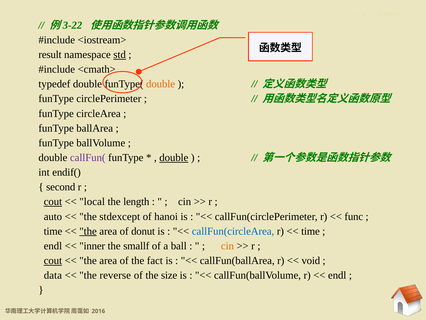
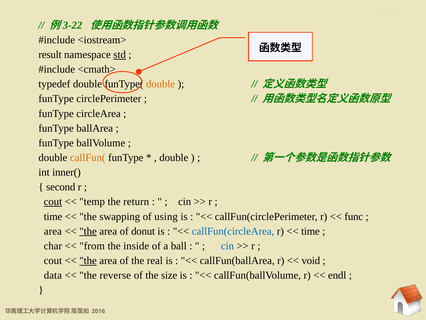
callFun( colour: purple -> orange
double at (174, 157) underline: present -> none
endif(: endif( -> inner(
local: local -> temp
length: length -> return
auto at (53, 216): auto -> time
stdexcept: stdexcept -> swapping
hanoi: hanoi -> using
time at (53, 231): time -> area
endl at (53, 246): endl -> char
inner: inner -> from
smallf: smallf -> inside
cin at (227, 246) colour: orange -> blue
cout at (53, 260) underline: present -> none
the at (88, 260) underline: none -> present
fact: fact -> real
